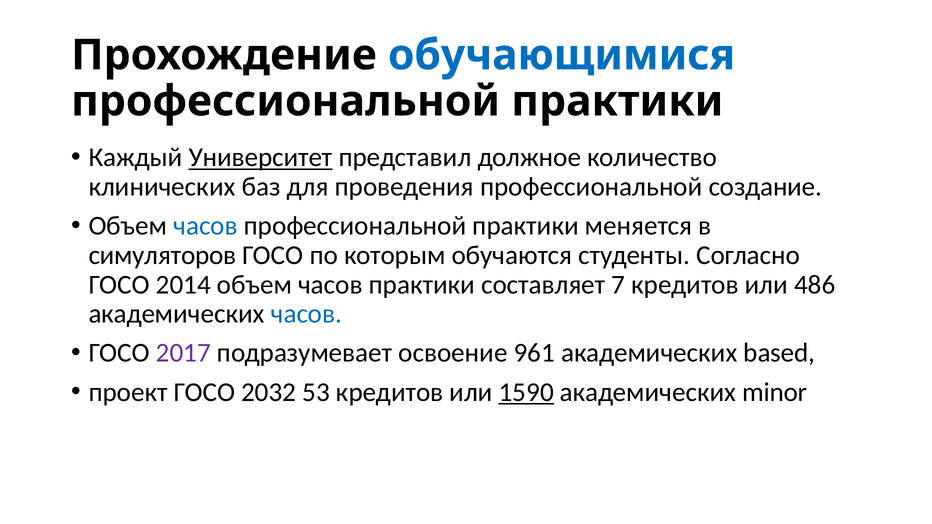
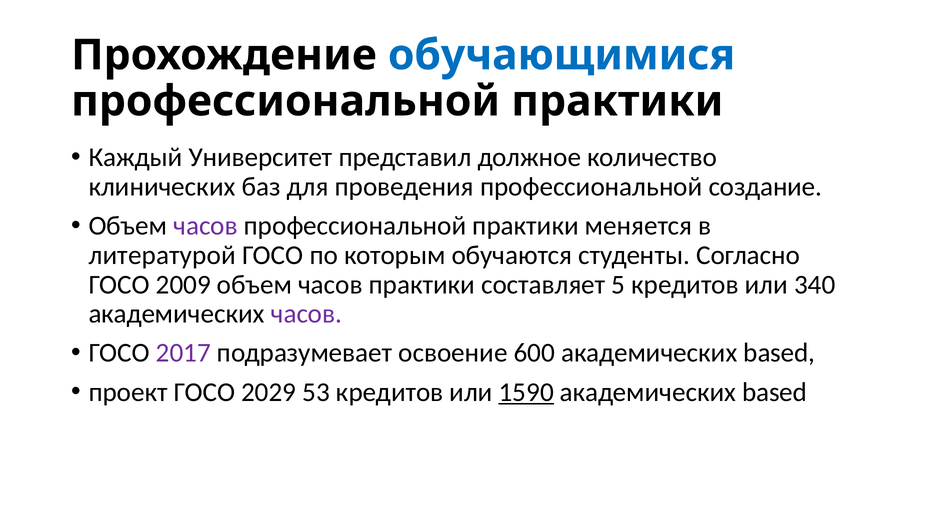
Университет underline: present -> none
часов at (206, 226) colour: blue -> purple
cимулятopoв: cимулятopoв -> литературой
2014: 2014 -> 2009
7: 7 -> 5
486: 486 -> 340
часов at (306, 314) colour: blue -> purple
961: 961 -> 600
2032: 2032 -> 2029
minor at (775, 392): minor -> based
